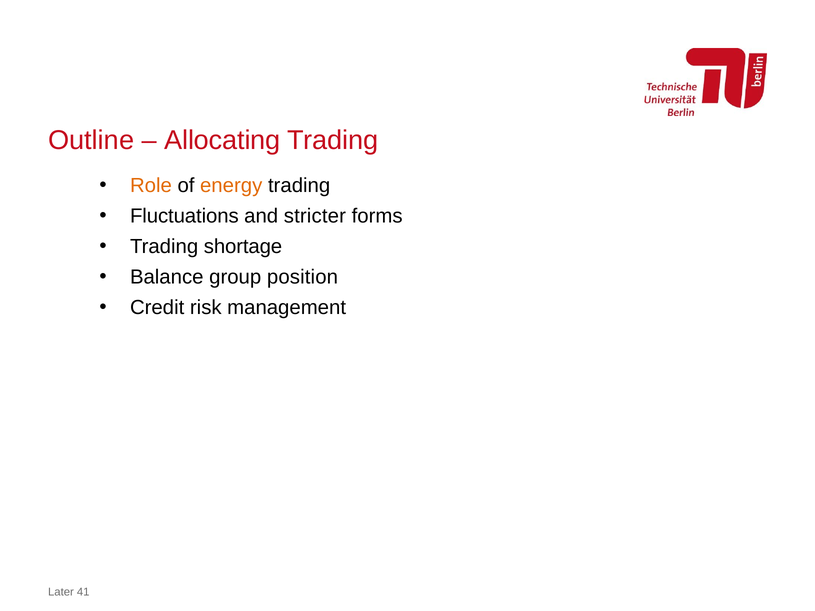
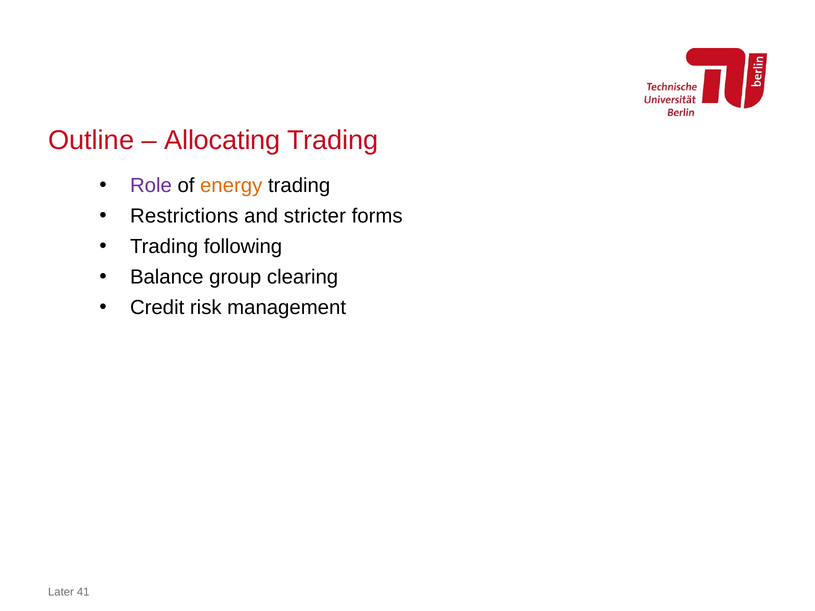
Role colour: orange -> purple
Fluctuations: Fluctuations -> Restrictions
shortage: shortage -> following
position: position -> clearing
